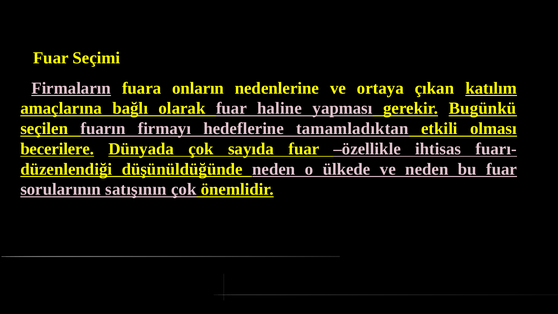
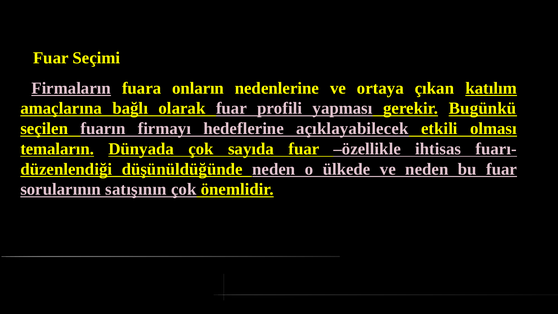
haline: haline -> profili
tamamladıktan: tamamladıktan -> açıklayabilecek
becerilere: becerilere -> temaların
